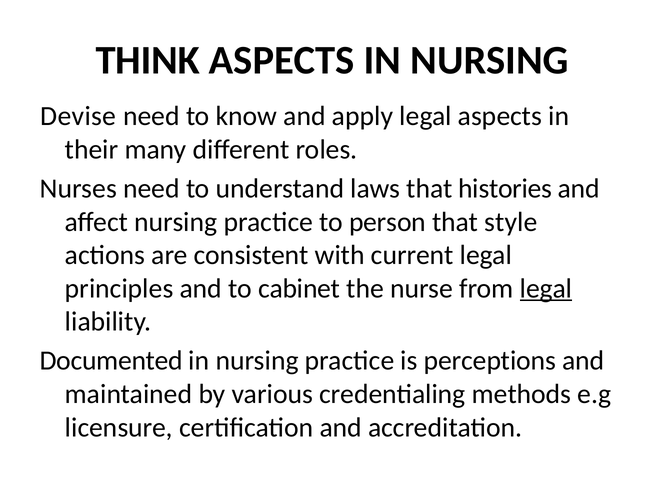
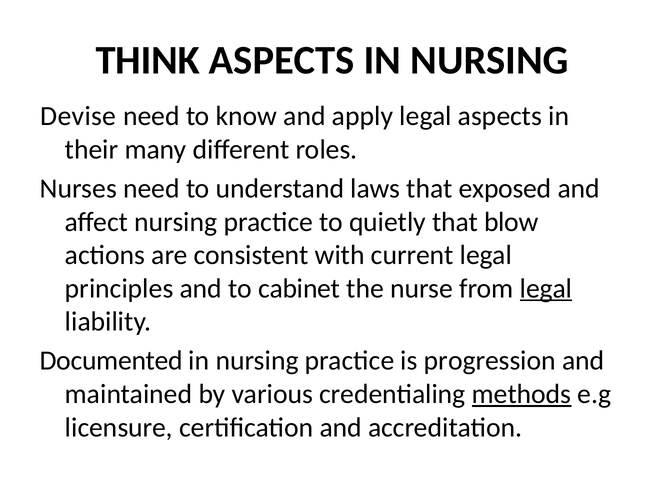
histories: histories -> exposed
person: person -> quietly
style: style -> blow
perceptions: perceptions -> progression
methods underline: none -> present
